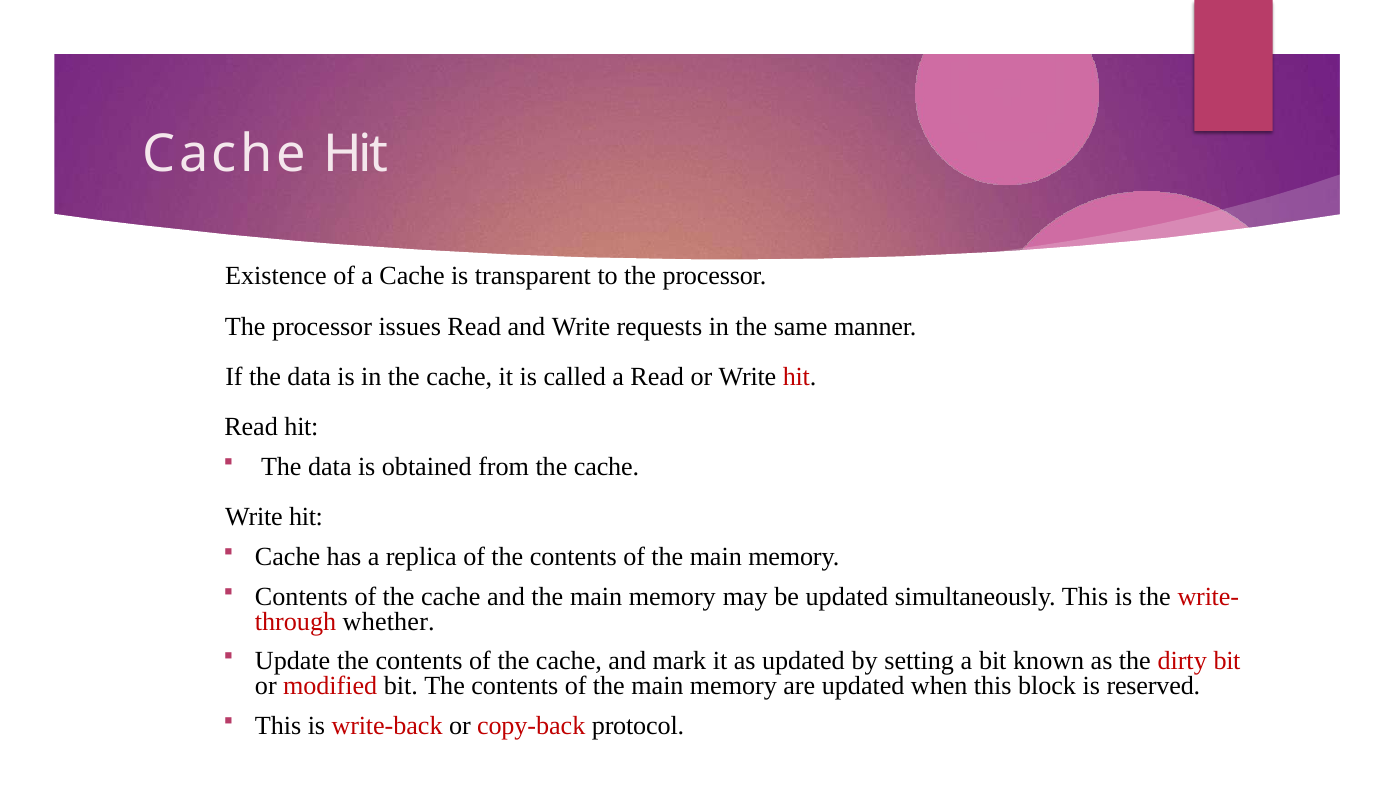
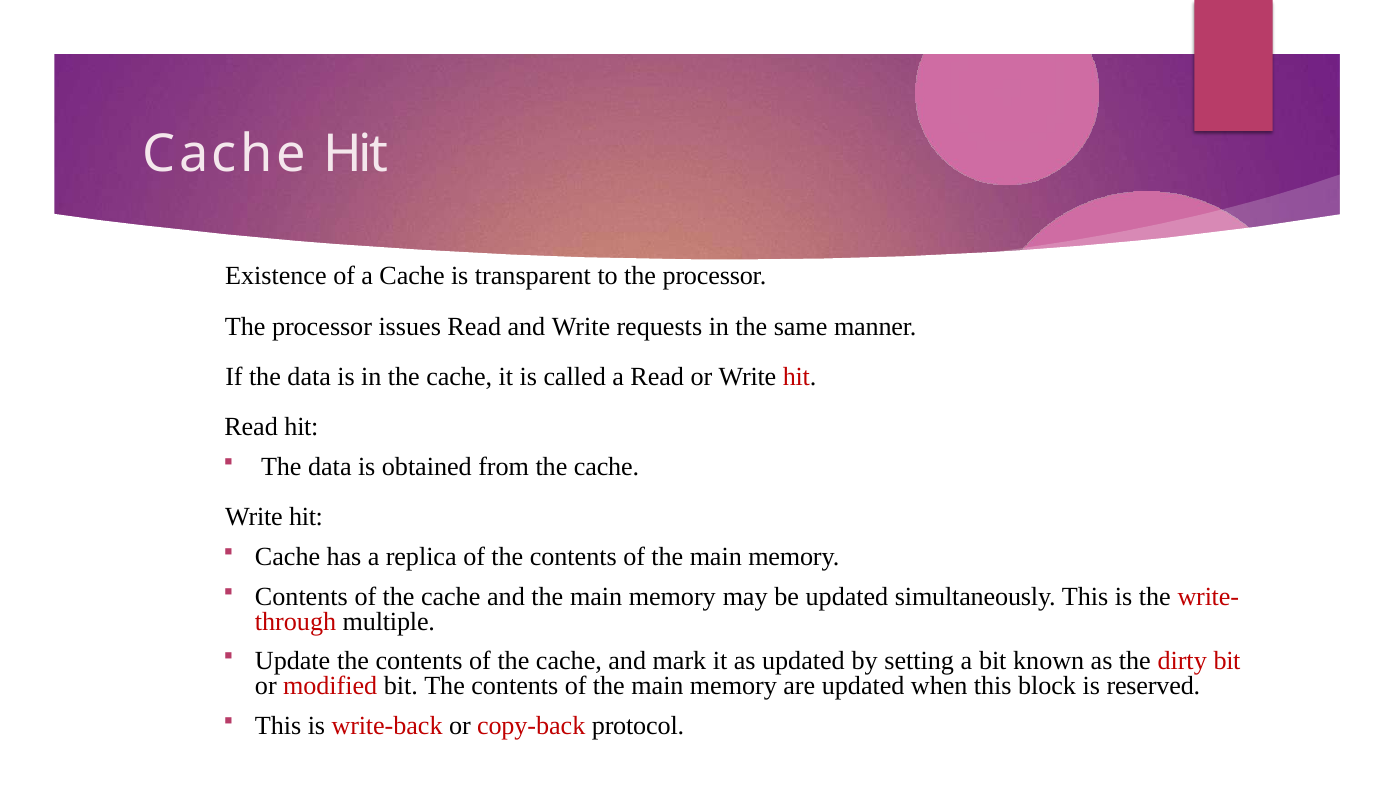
whether: whether -> multiple
